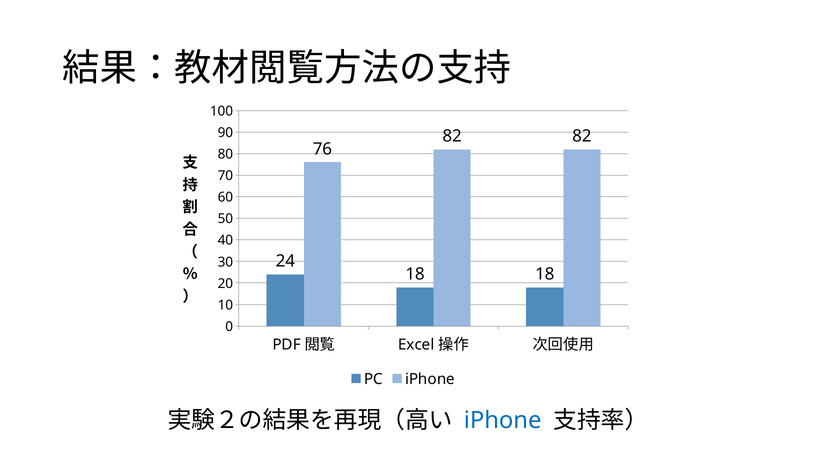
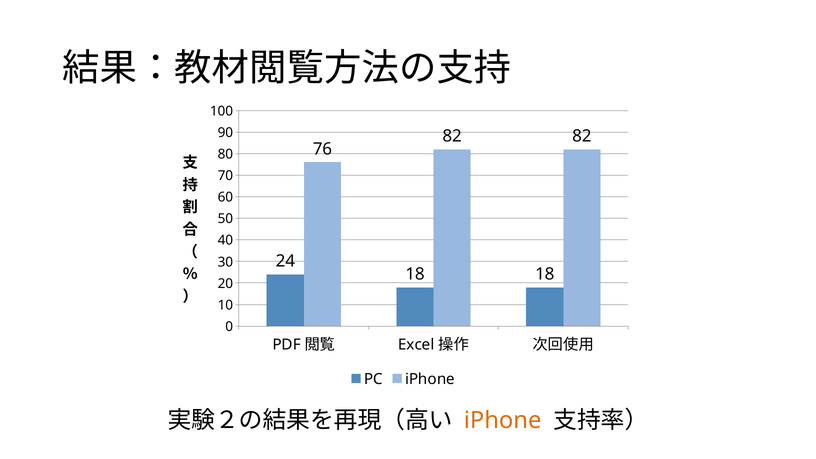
iPhone at (503, 421) colour: blue -> orange
